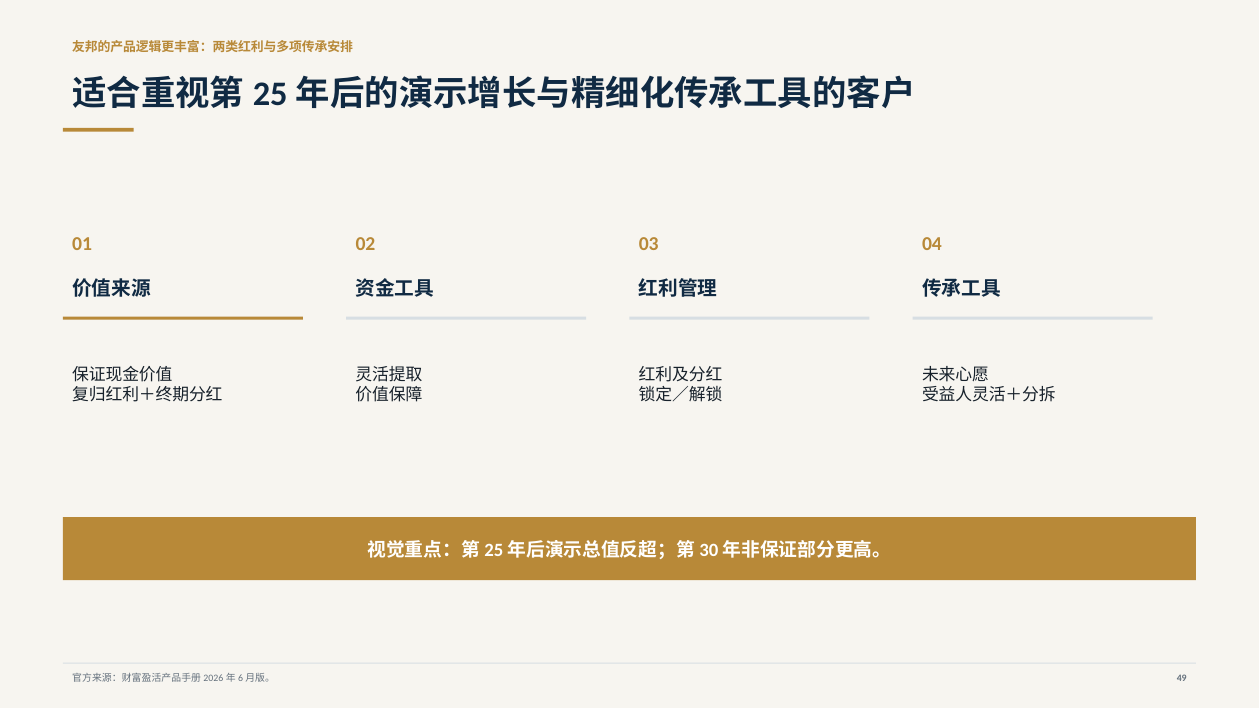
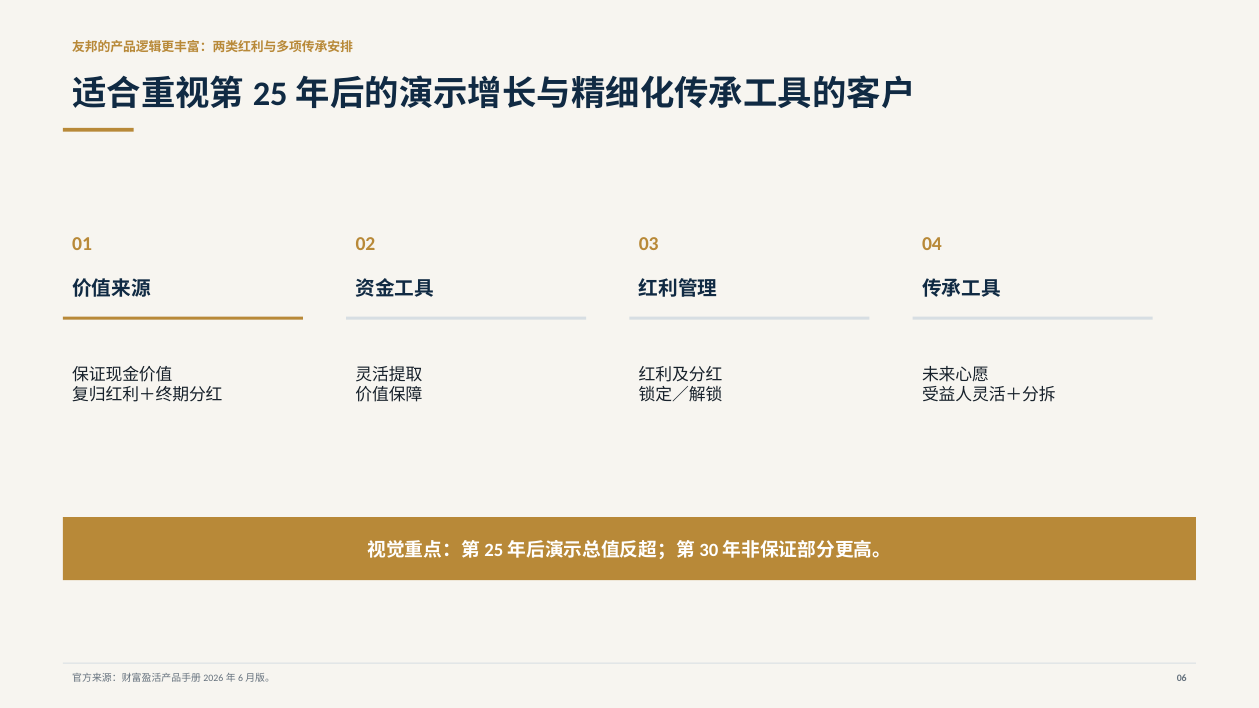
49: 49 -> 06
